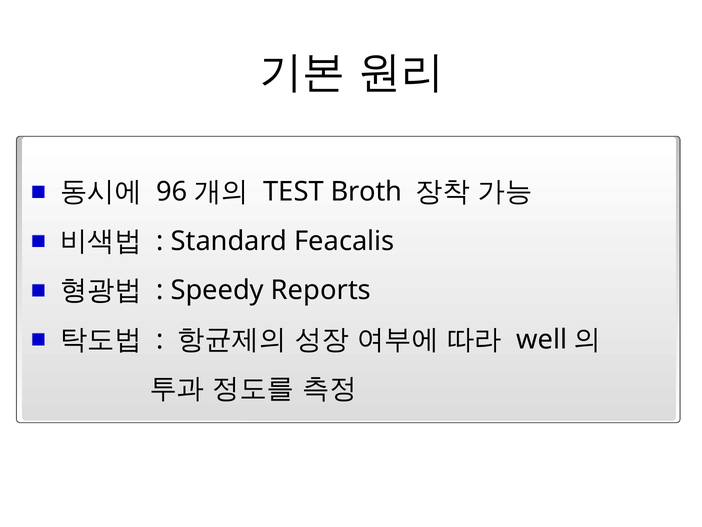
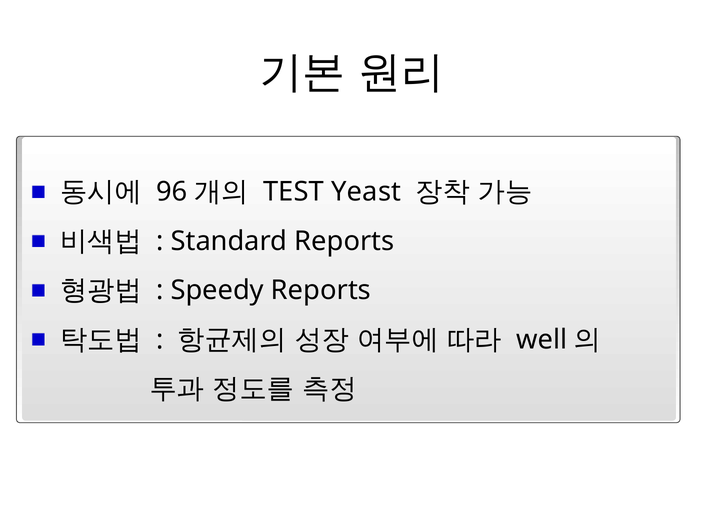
Broth: Broth -> Yeast
Standard Feacalis: Feacalis -> Reports
